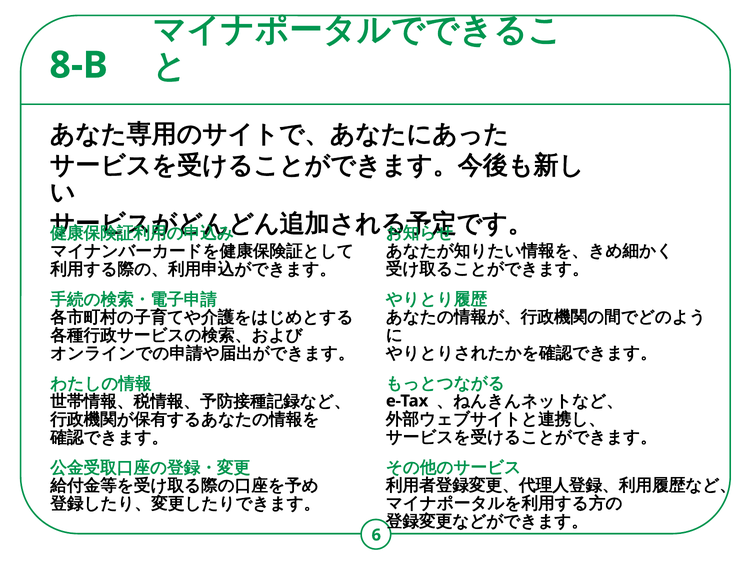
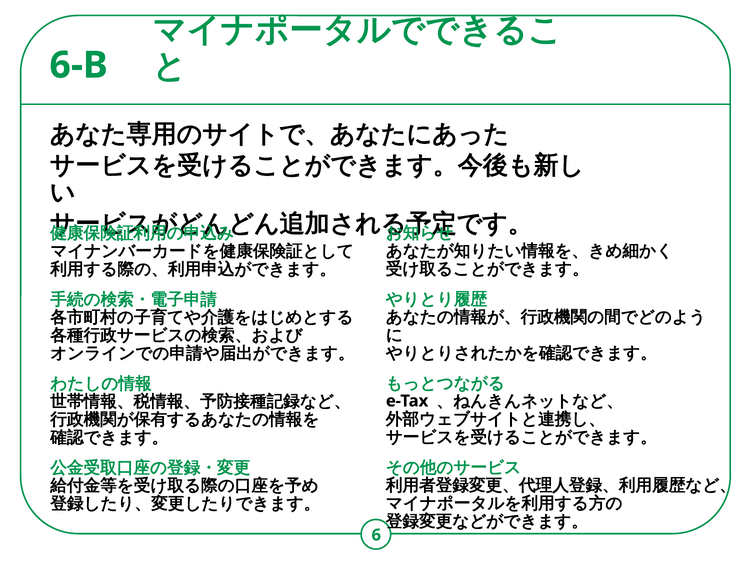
8-B: 8-B -> 6-B
